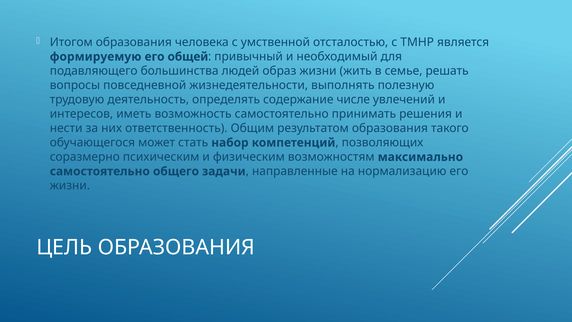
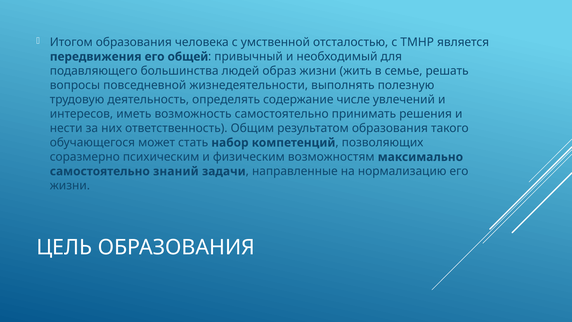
формируемую: формируемую -> передвижения
общего: общего -> знаний
